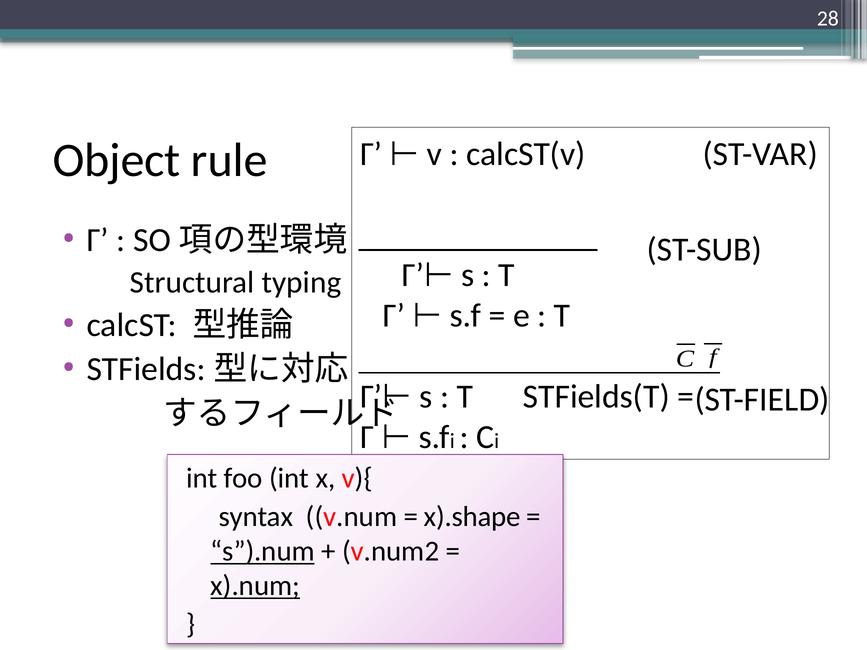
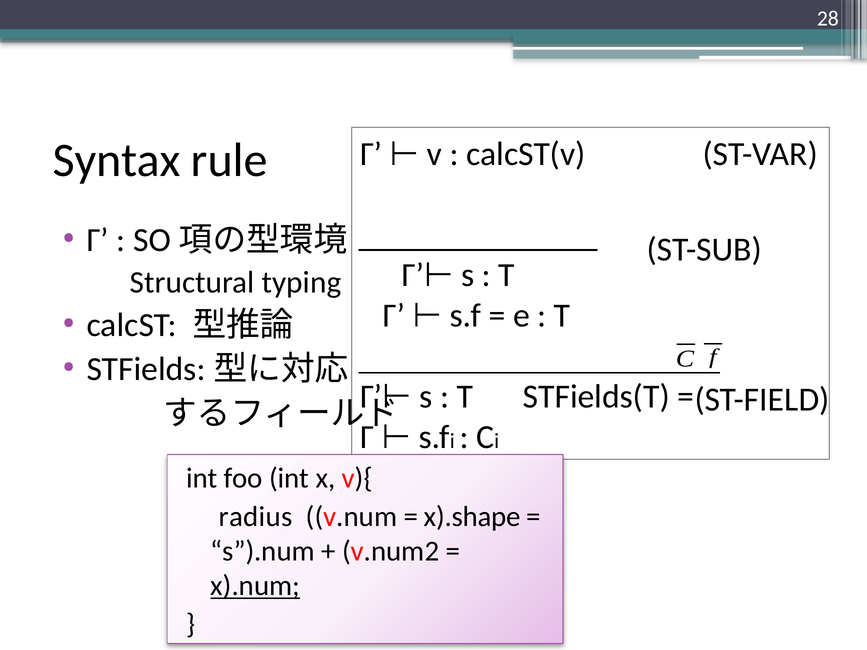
Object: Object -> Syntax
syntax: syntax -> radius
s”).num underline: present -> none
